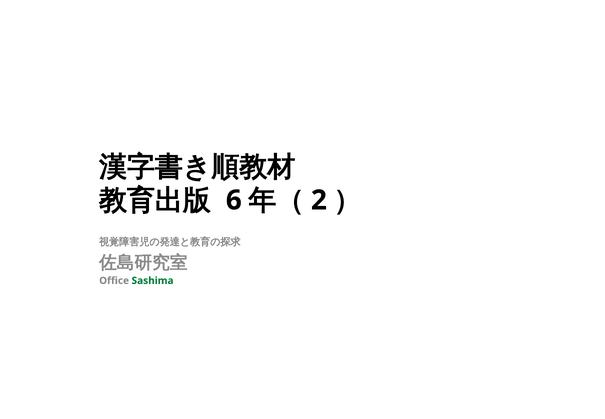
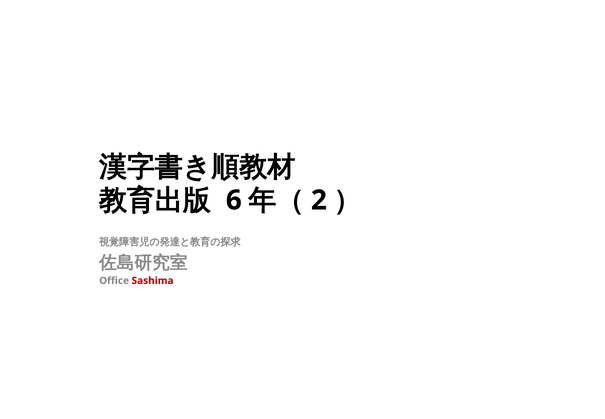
Sashima colour: green -> red
